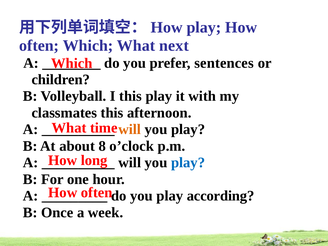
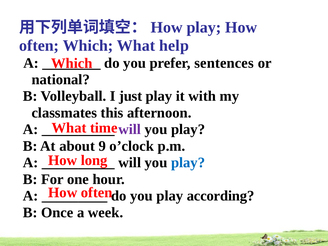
next: next -> help
children: children -> national
I this: this -> just
will at (130, 129) colour: orange -> purple
8: 8 -> 9
